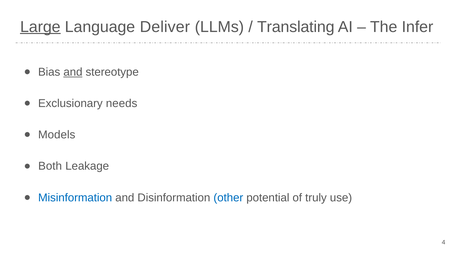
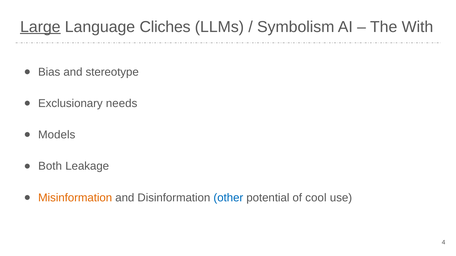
Deliver: Deliver -> Cliches
Translating: Translating -> Symbolism
Infer: Infer -> With
and at (73, 72) underline: present -> none
Misinformation colour: blue -> orange
truly: truly -> cool
